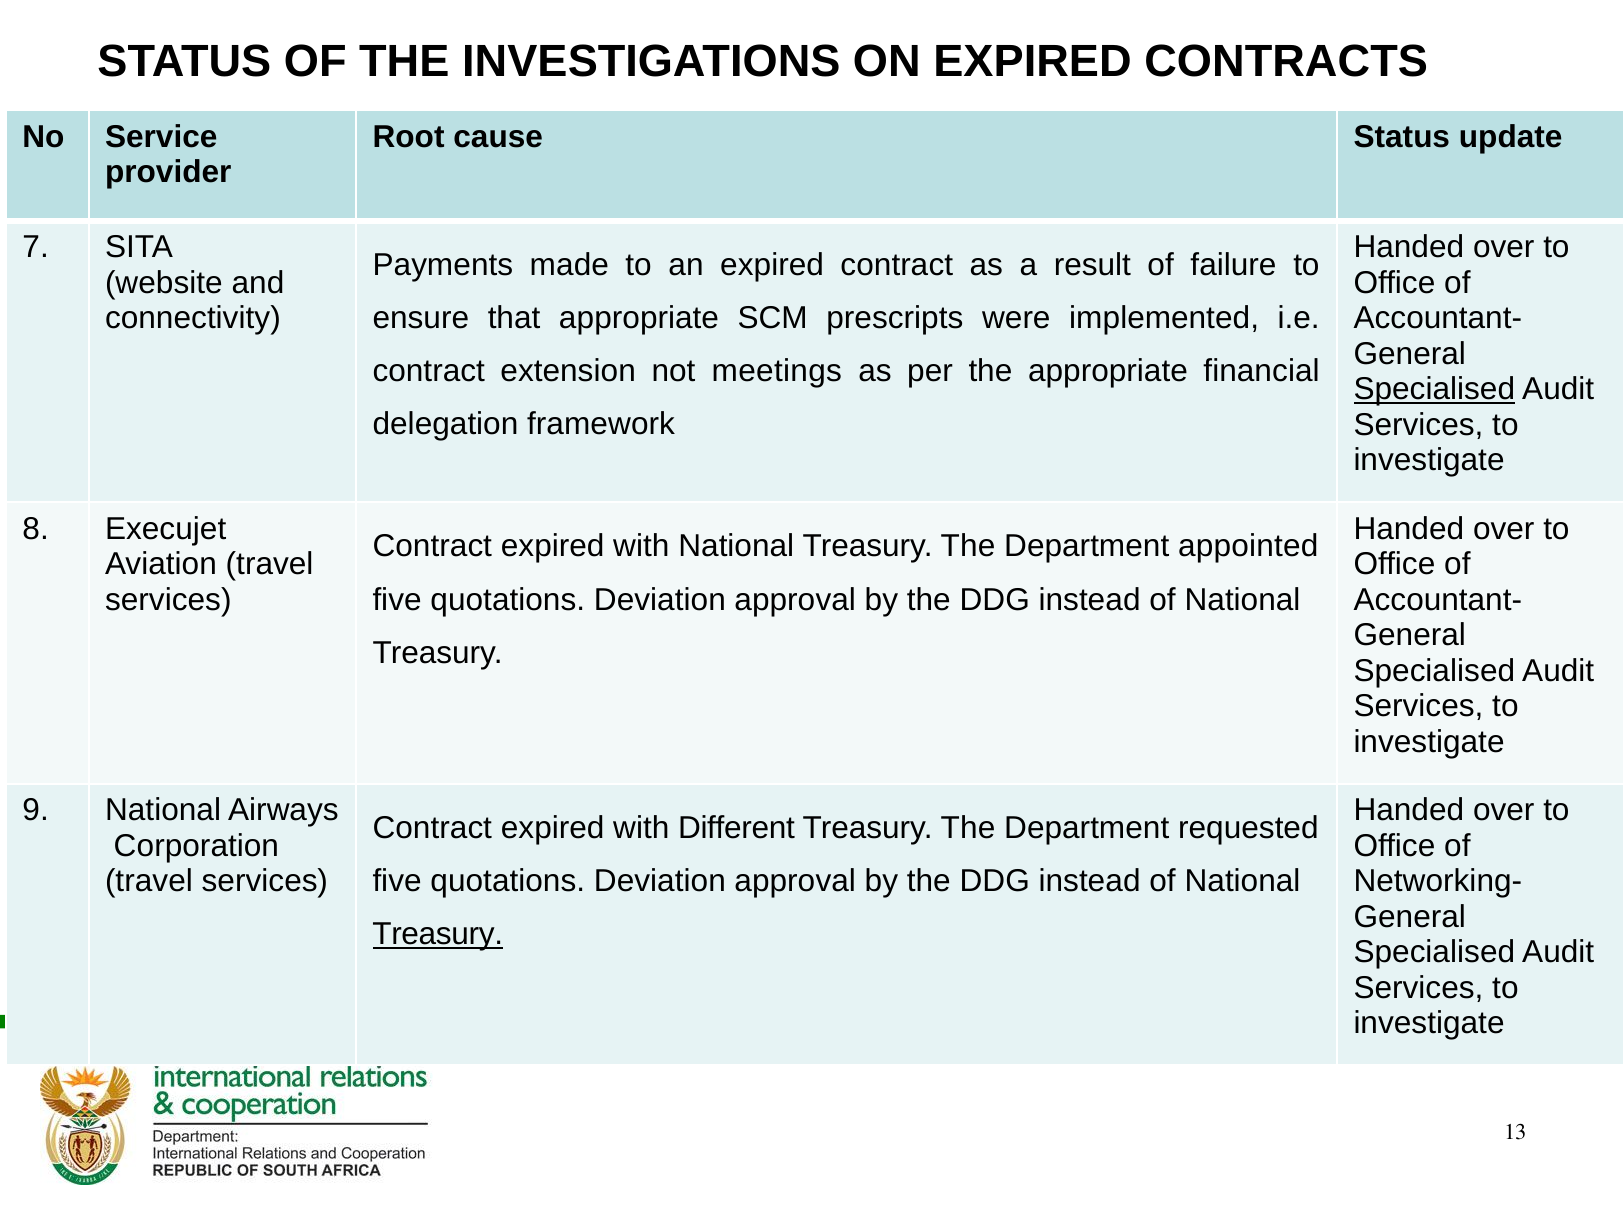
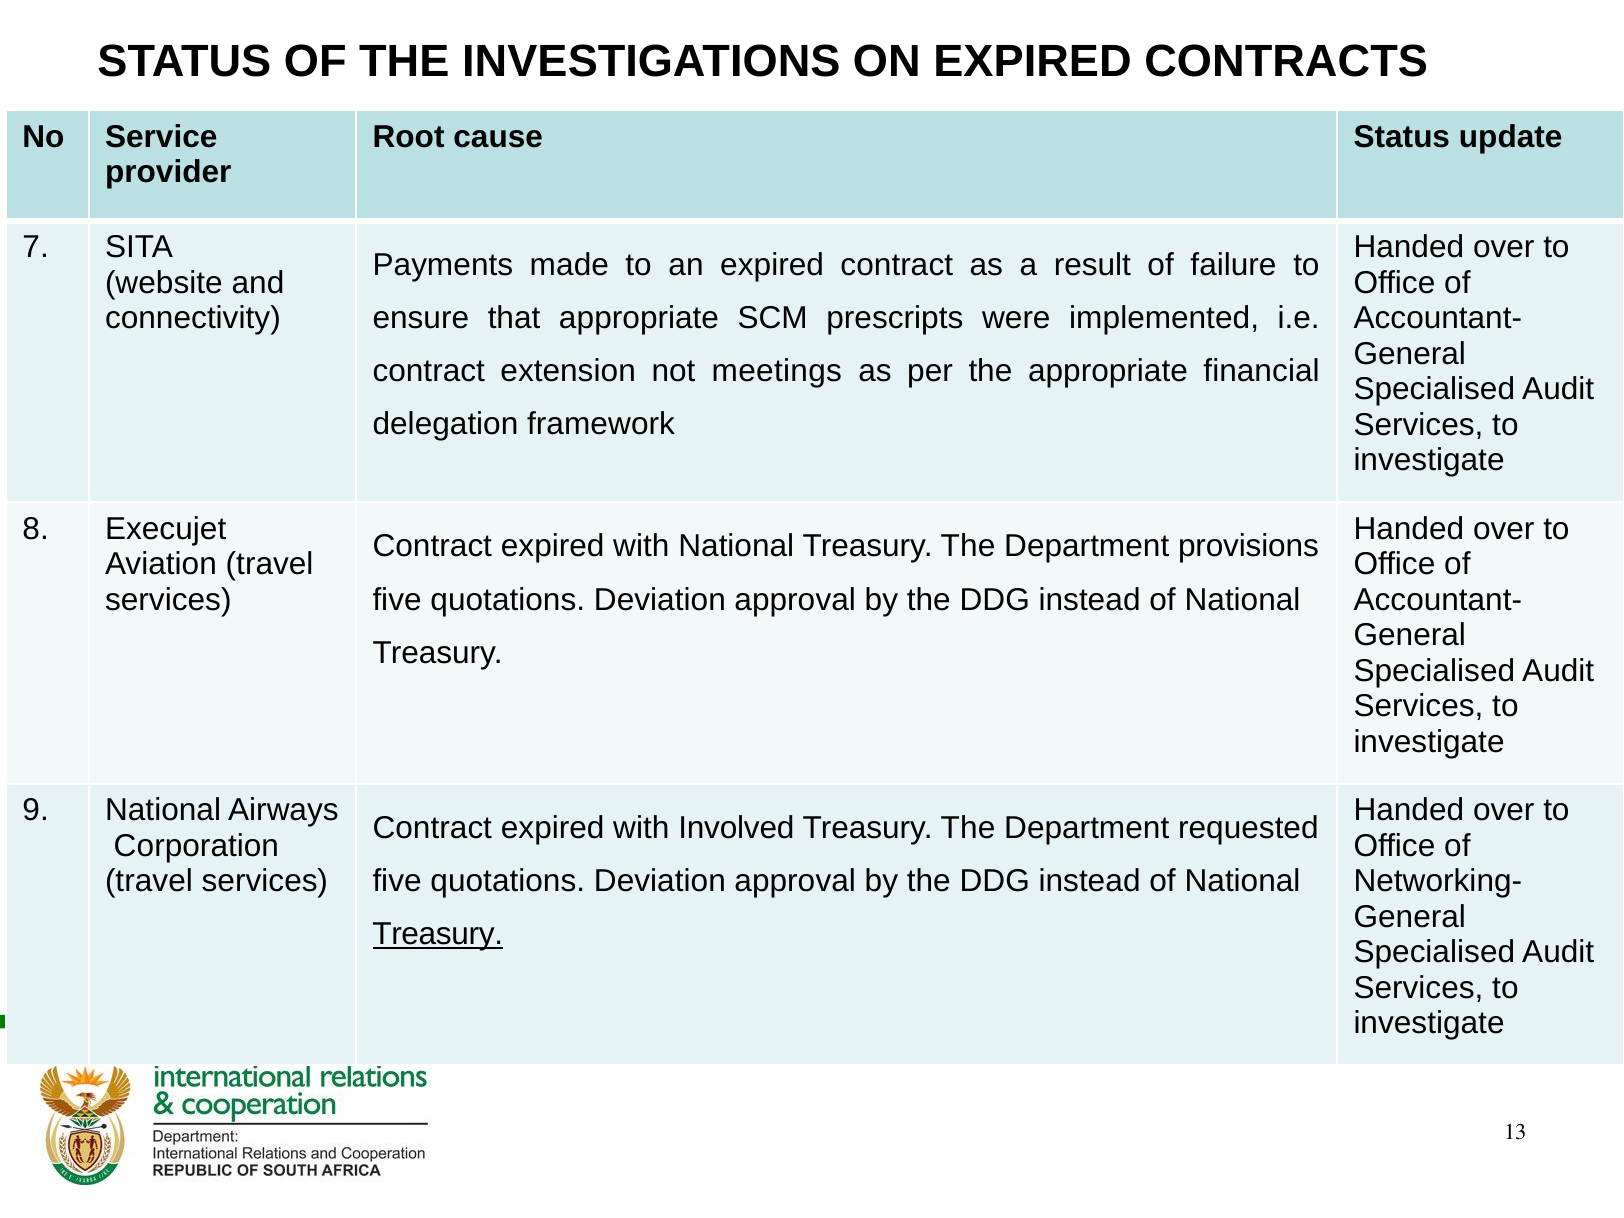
Specialised at (1434, 389) underline: present -> none
appointed: appointed -> provisions
Different: Different -> Involved
